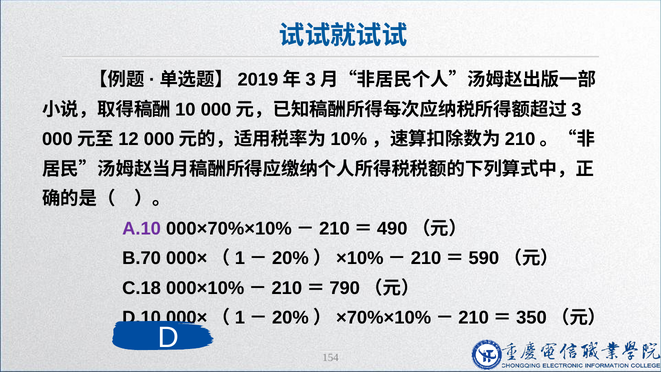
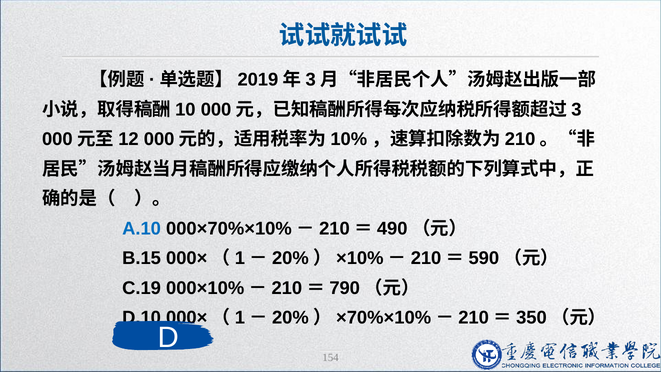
A.10 colour: purple -> blue
B.70: B.70 -> B.15
C.18: C.18 -> C.19
